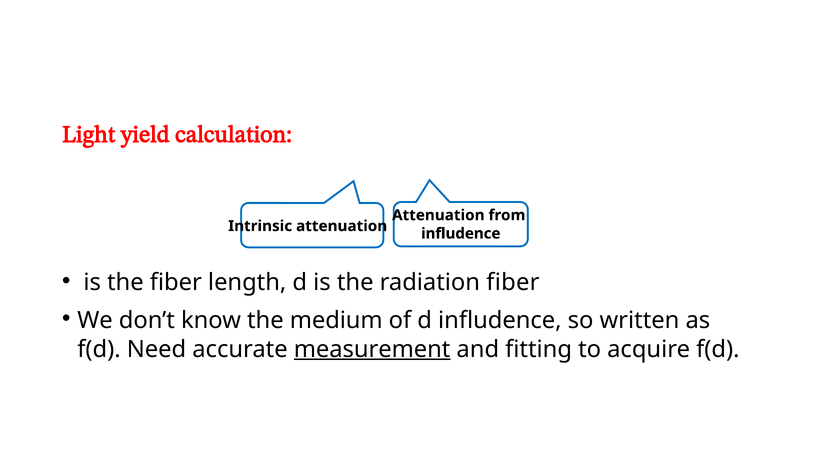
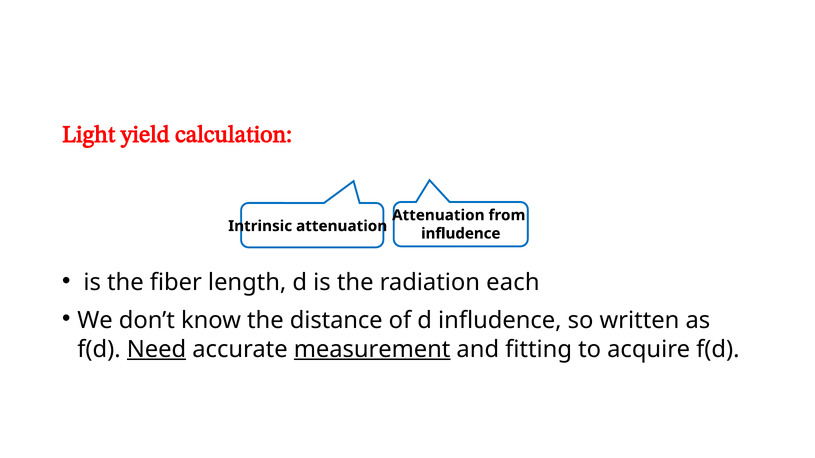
radiation fiber: fiber -> each
medium: medium -> distance
Need underline: none -> present
